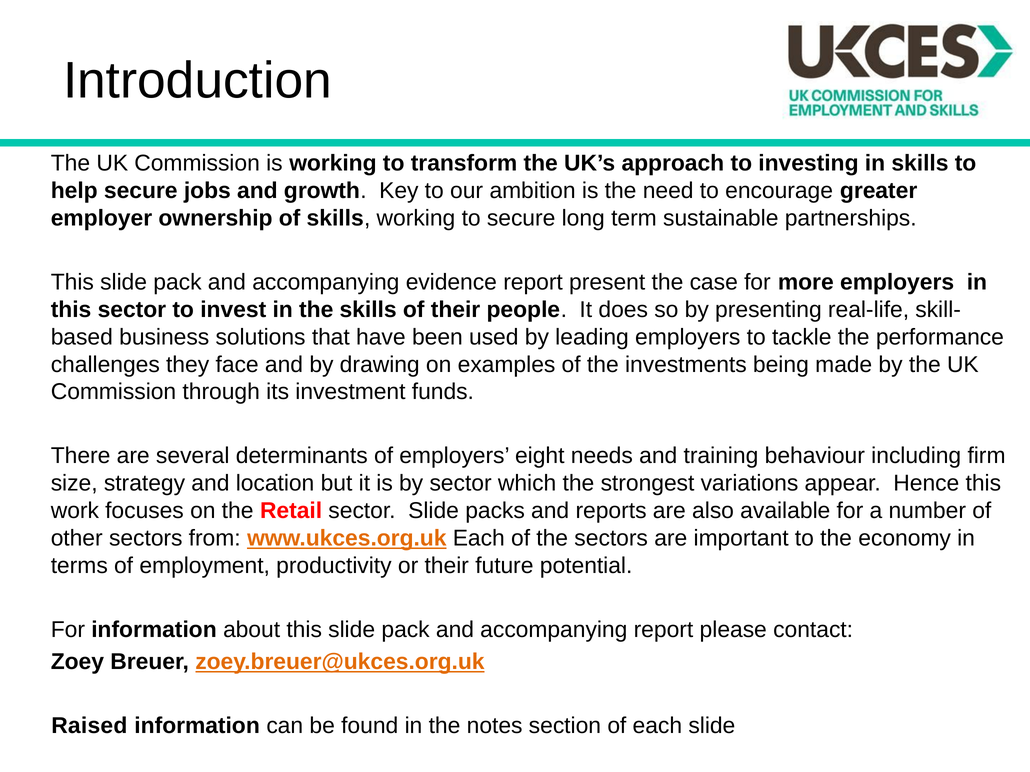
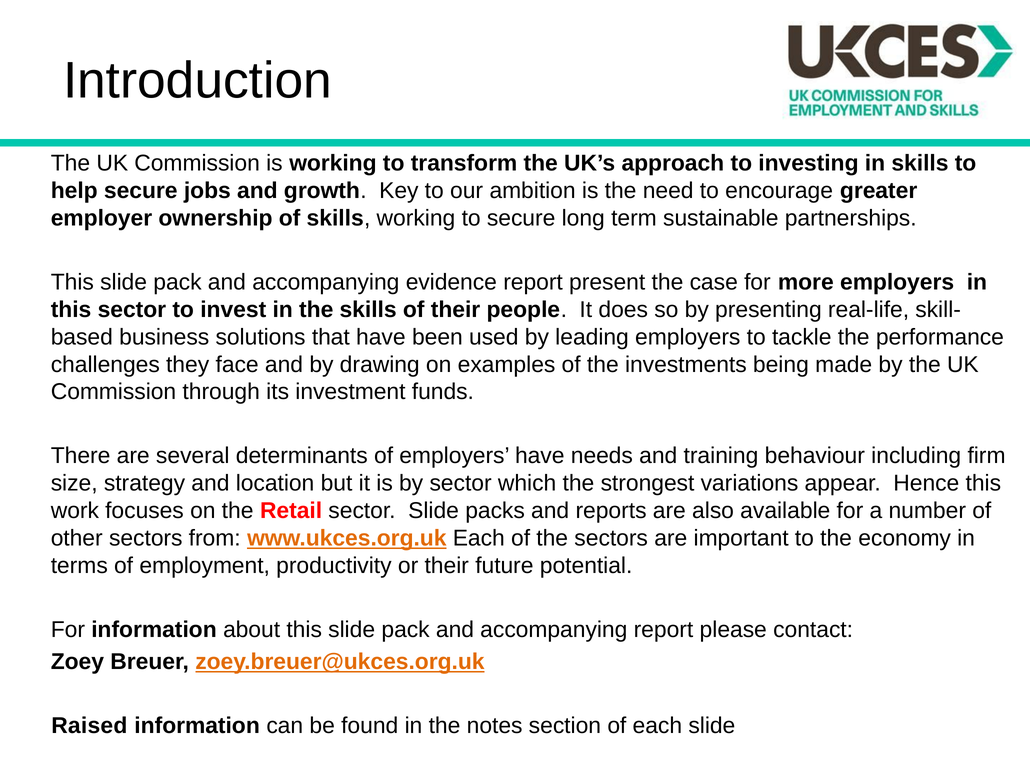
employers eight: eight -> have
